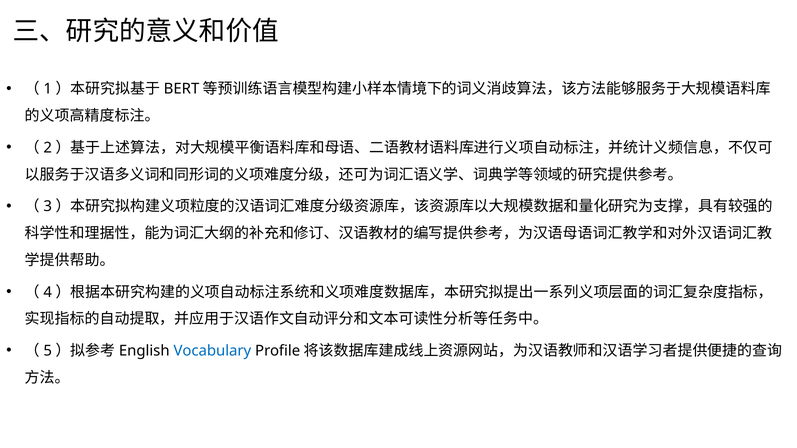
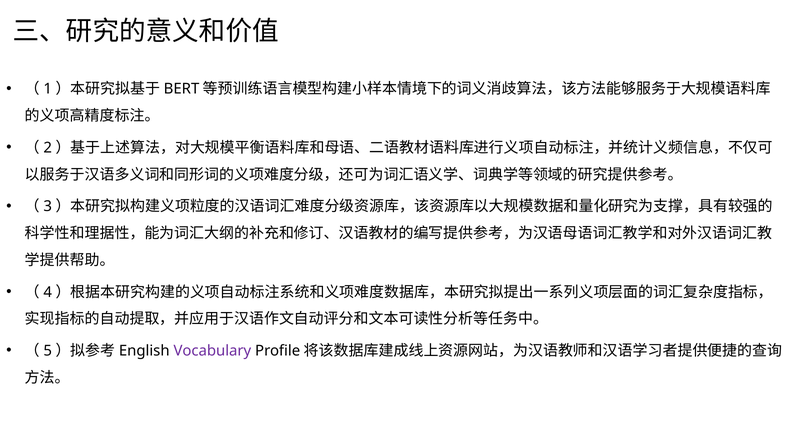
Vocabulary colour: blue -> purple
